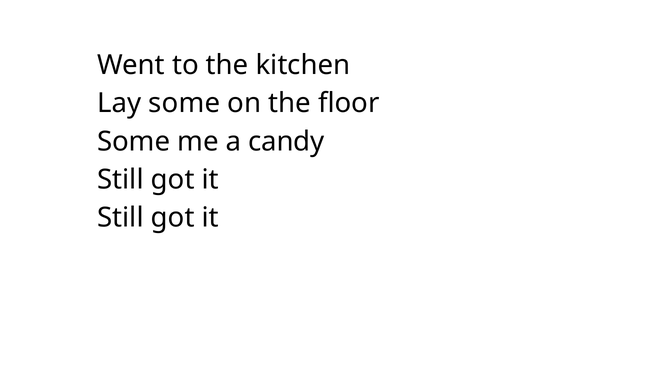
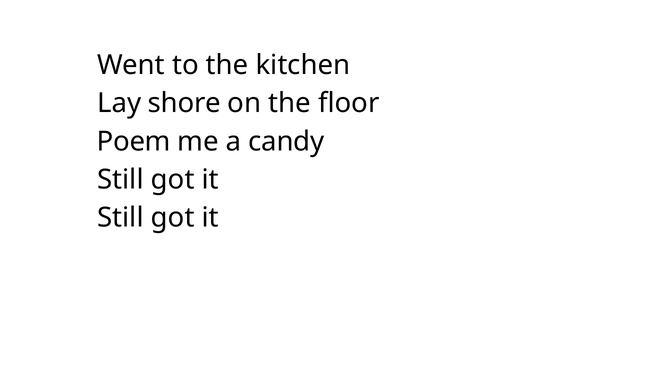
Lay some: some -> shore
Some at (134, 141): Some -> Poem
